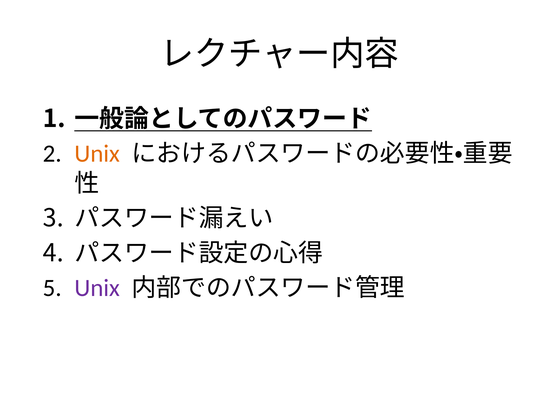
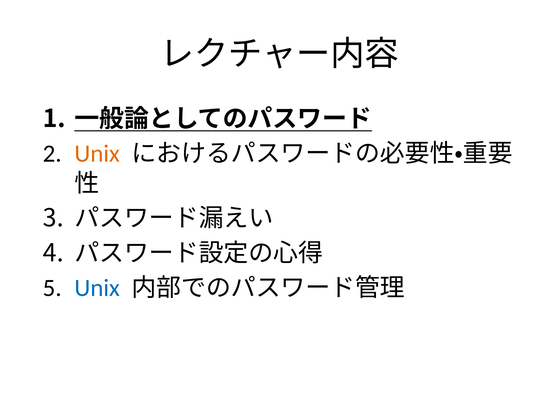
Unix at (97, 288) colour: purple -> blue
